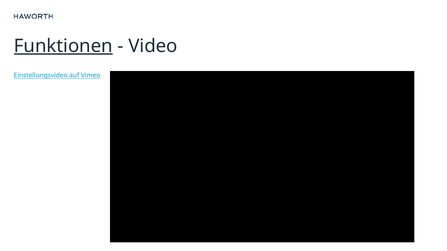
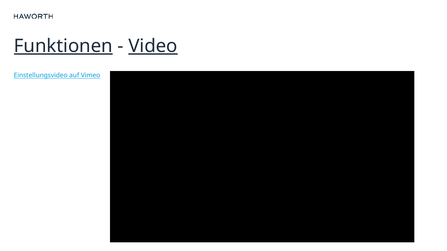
Video underline: none -> present
